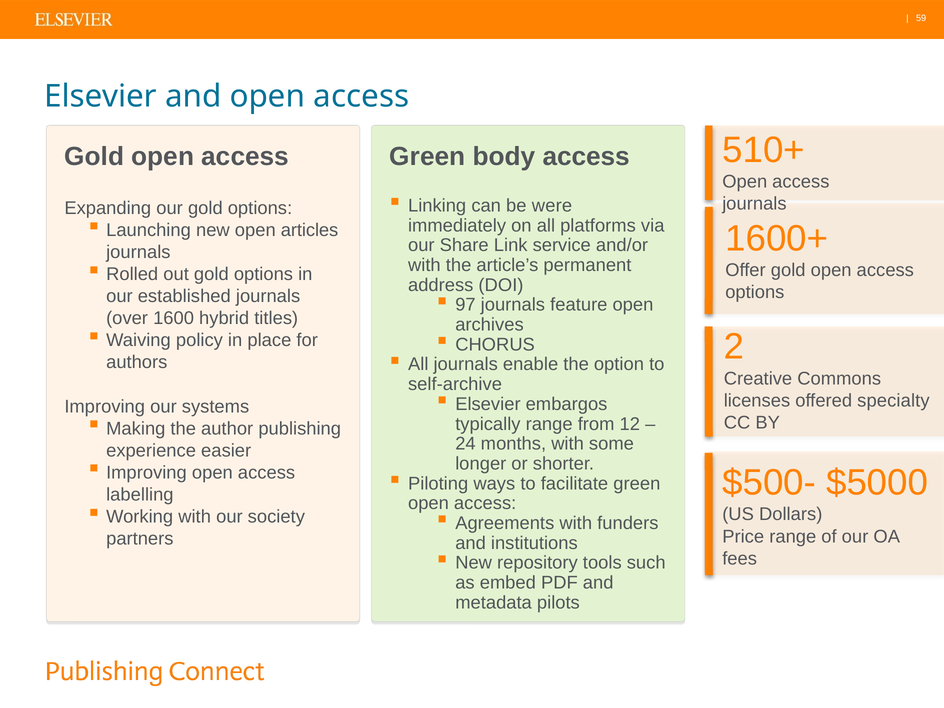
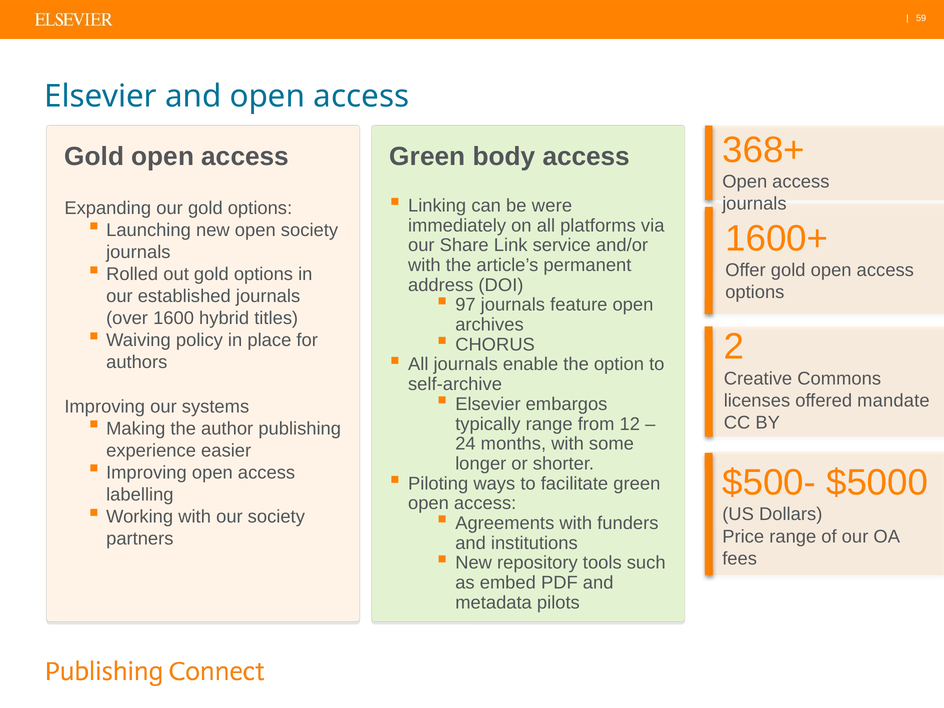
510+: 510+ -> 368+
open articles: articles -> society
specialty: specialty -> mandate
